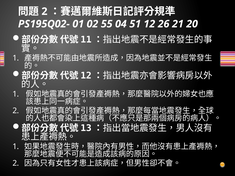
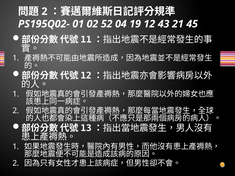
55: 55 -> 52
51: 51 -> 19
26: 26 -> 43
20: 20 -> 45
